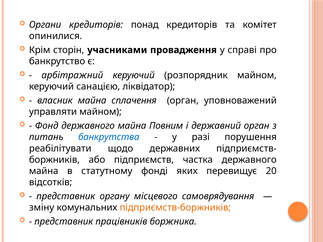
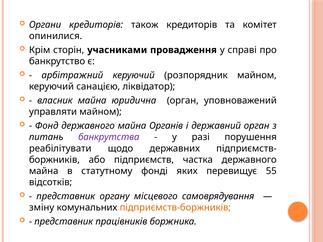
понад: понад -> також
сплачення: сплачення -> юридична
Повним: Повним -> Органів
банкрутства colour: blue -> purple
20: 20 -> 55
